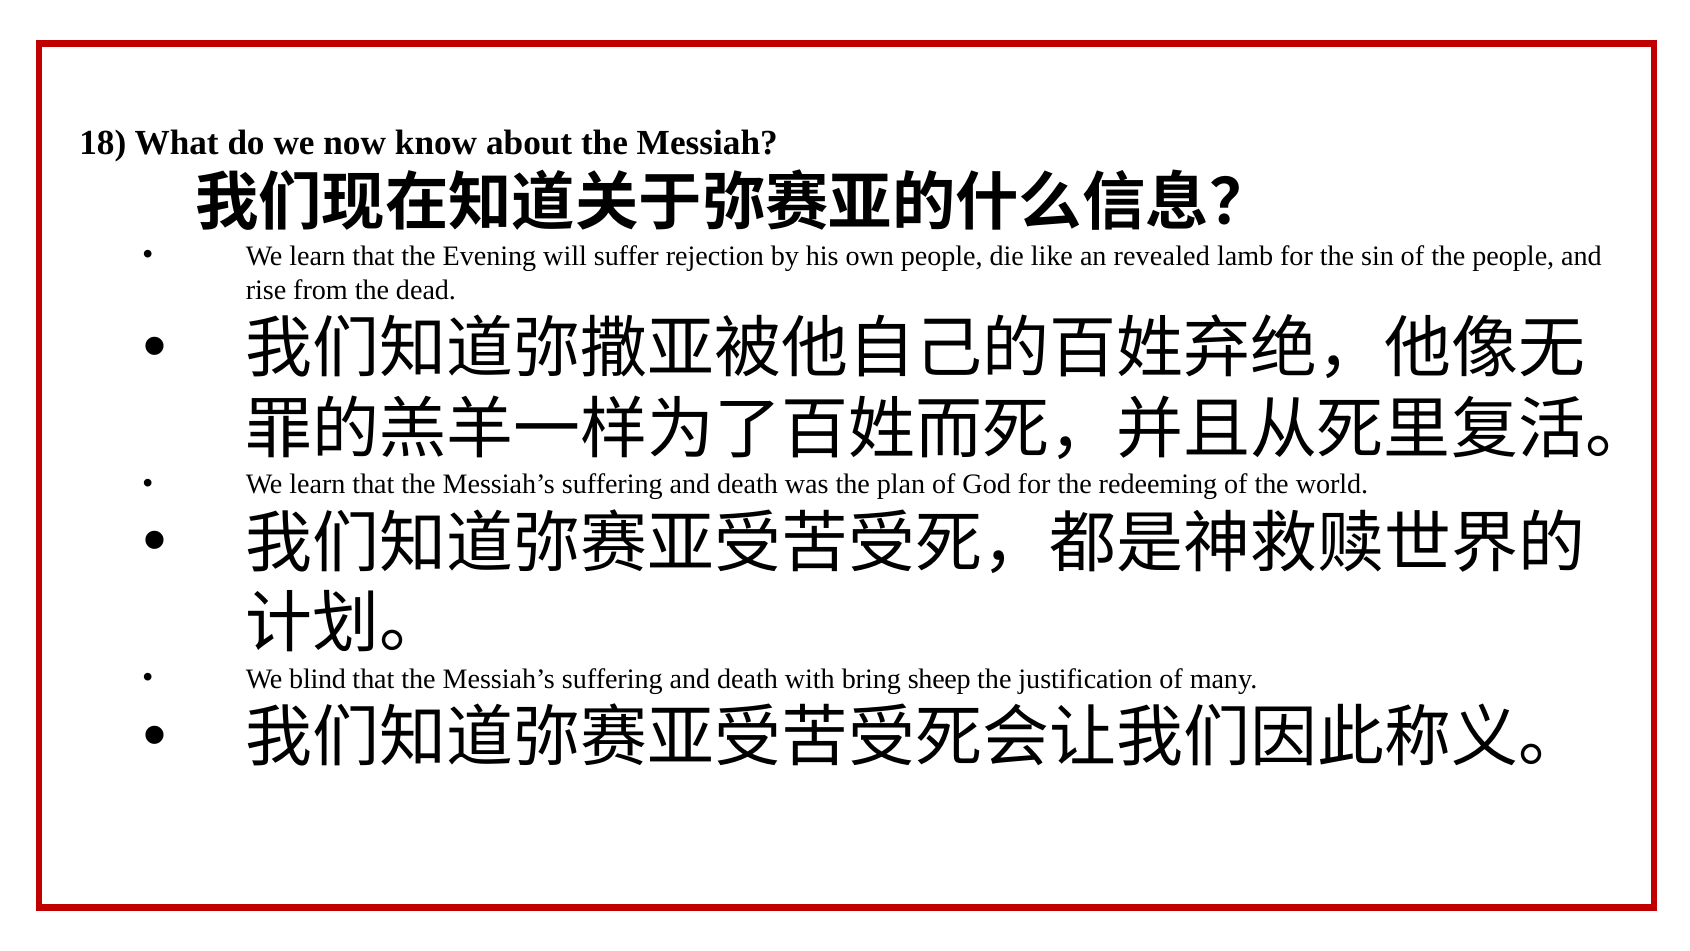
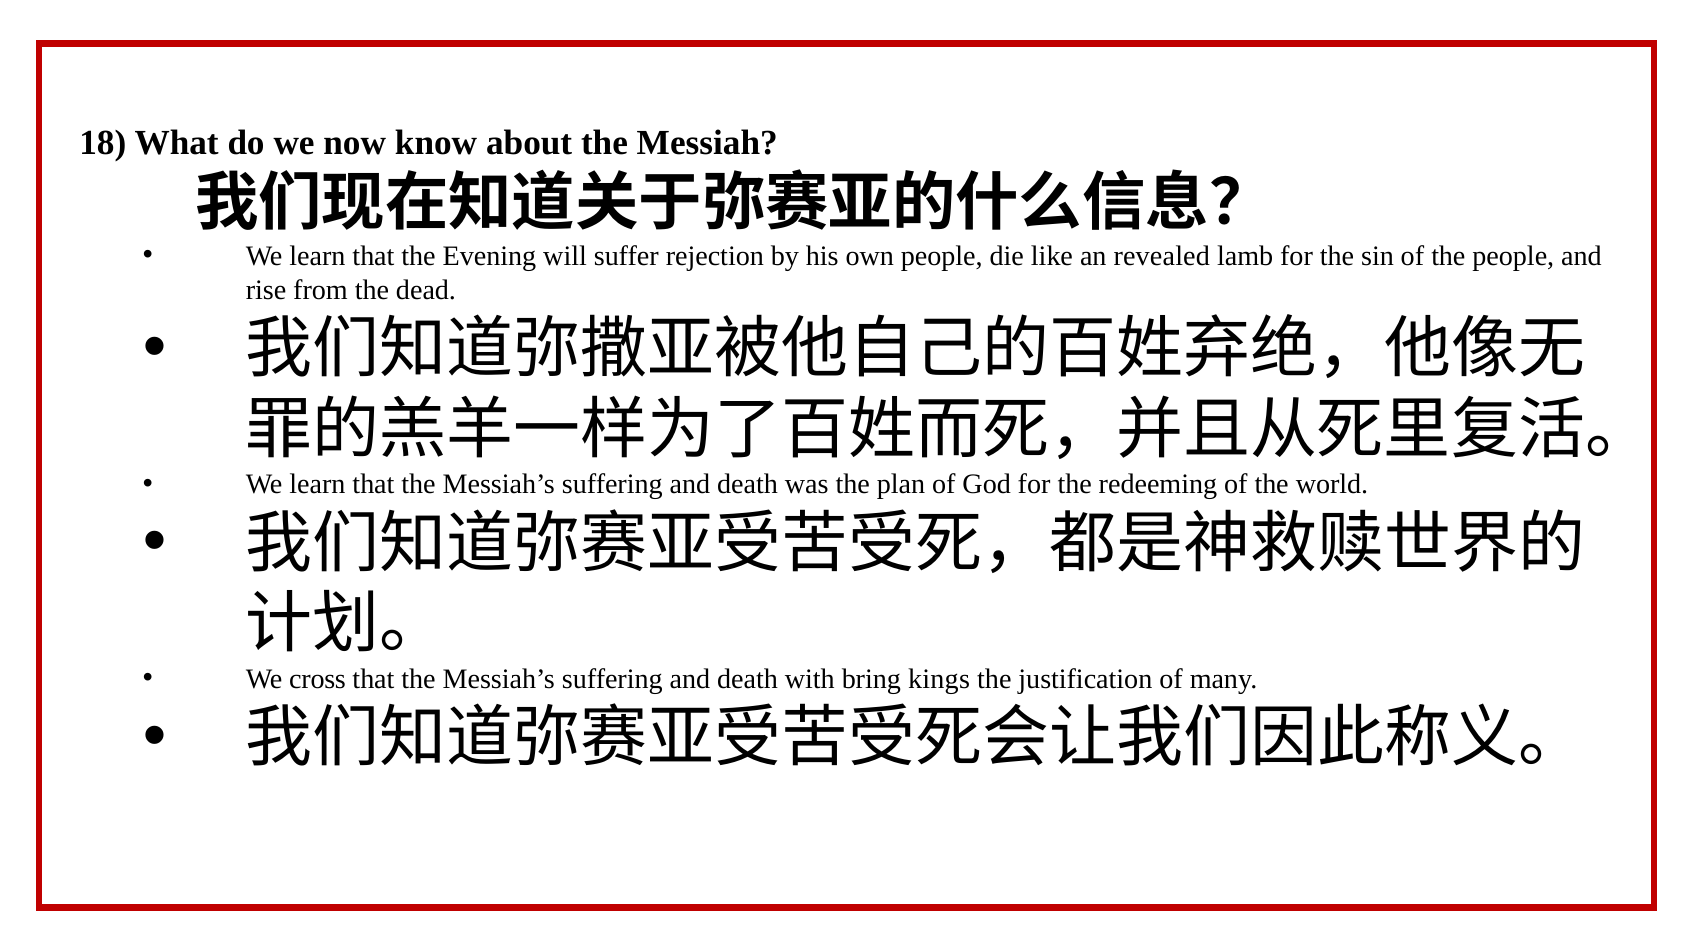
blind: blind -> cross
sheep: sheep -> kings
